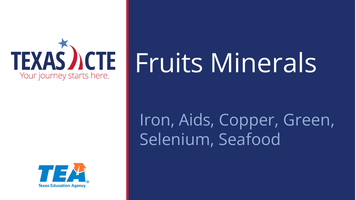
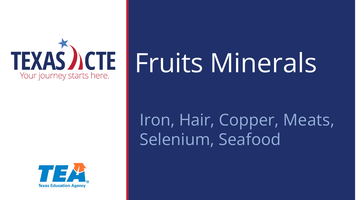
Aids: Aids -> Hair
Green: Green -> Meats
